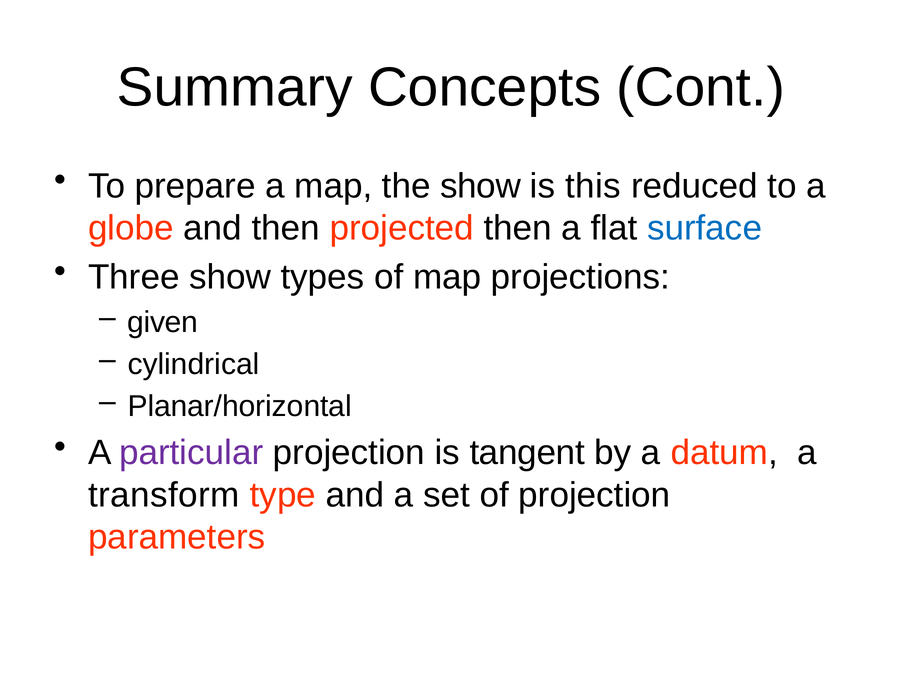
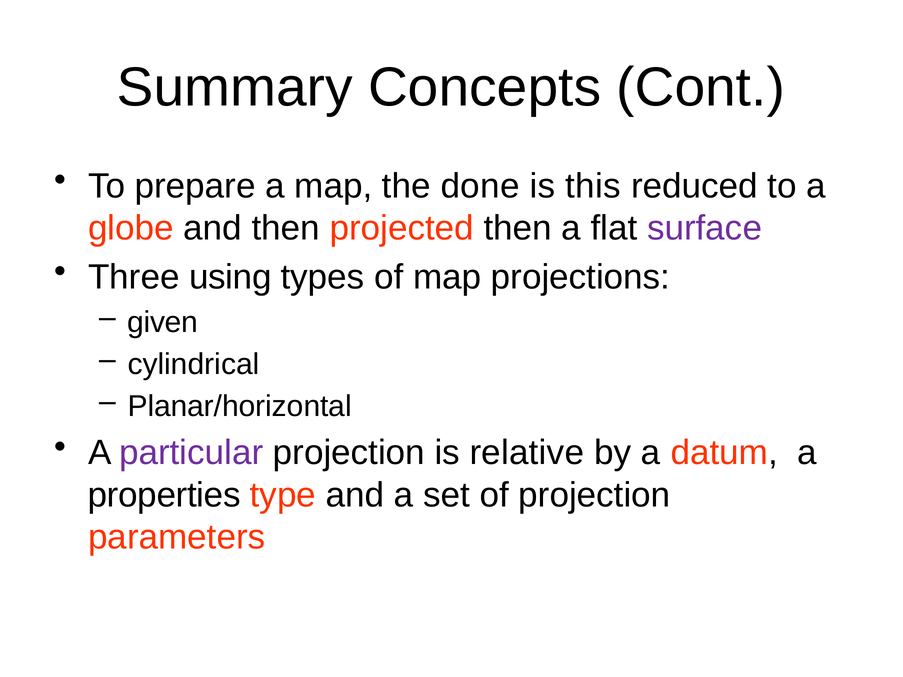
the show: show -> done
surface colour: blue -> purple
Three show: show -> using
tangent: tangent -> relative
transform: transform -> properties
